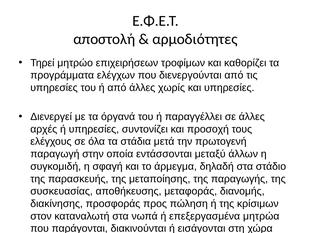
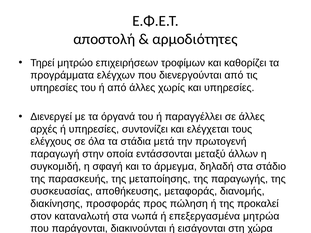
προσοχή: προσοχή -> ελέγχεται
κρίσιμων: κρίσιμων -> προκαλεί
